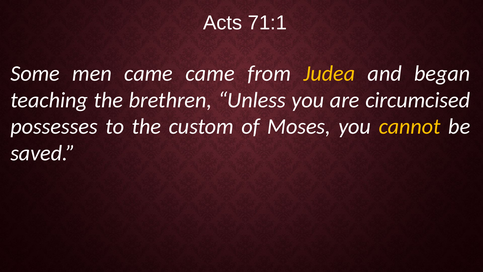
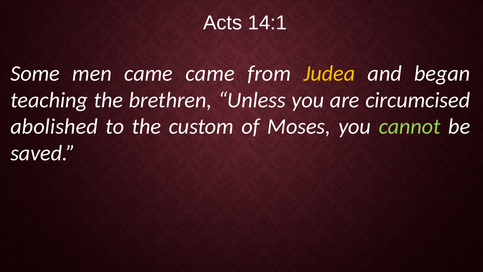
71:1: 71:1 -> 14:1
possesses: possesses -> abolished
cannot colour: yellow -> light green
